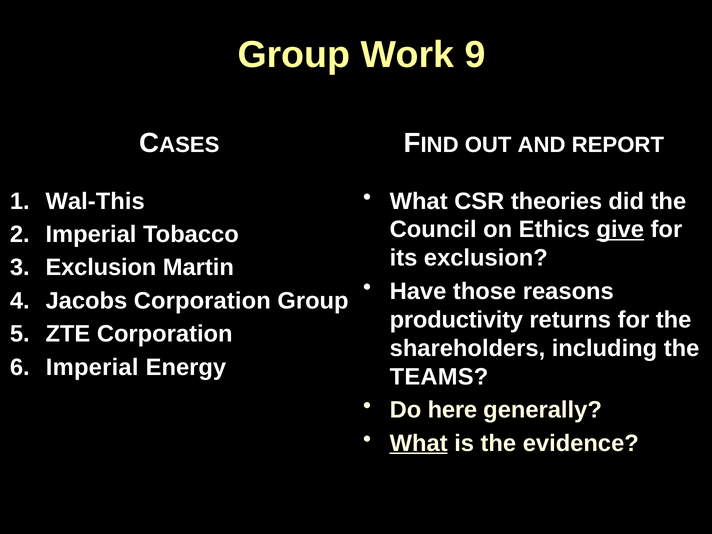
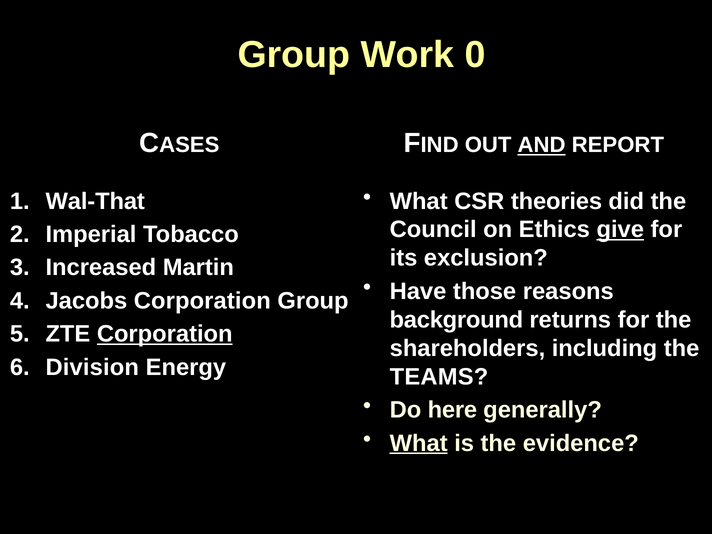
9: 9 -> 0
AND underline: none -> present
Wal-This: Wal-This -> Wal-That
Exclusion at (101, 268): Exclusion -> Increased
productivity: productivity -> background
Corporation at (165, 334) underline: none -> present
Imperial at (92, 367): Imperial -> Division
